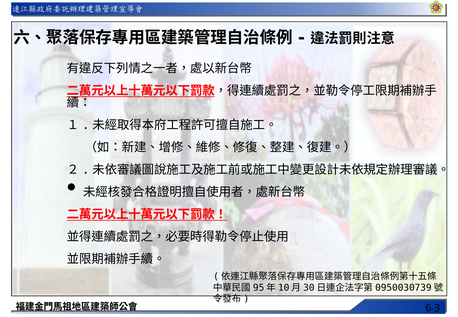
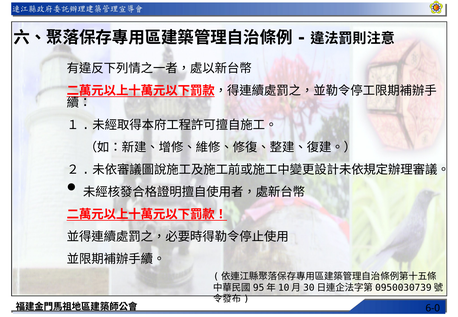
6-3: 6-3 -> 6-0
